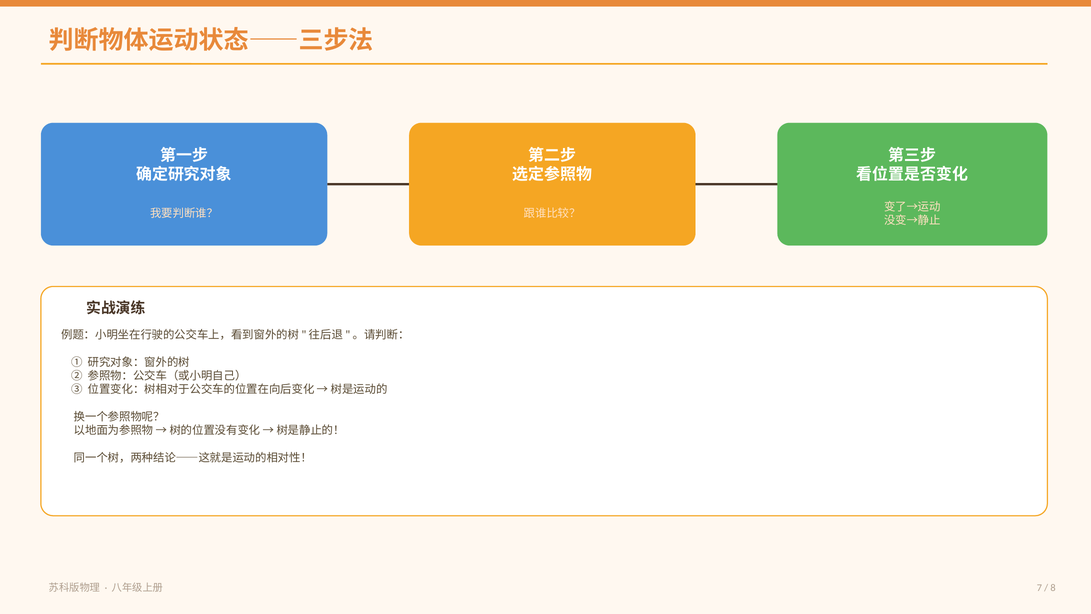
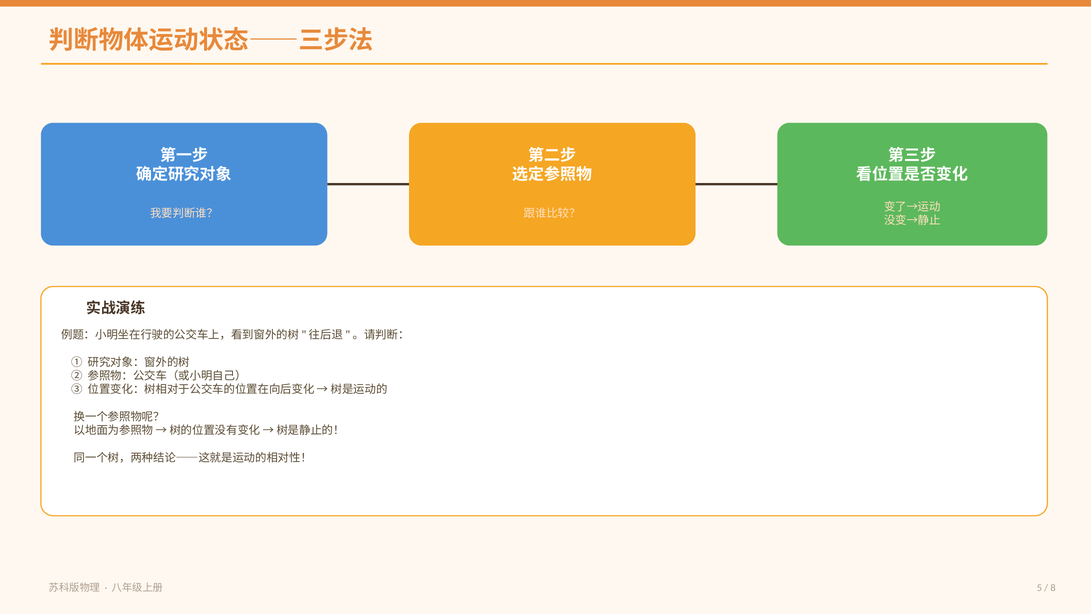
7: 7 -> 5
